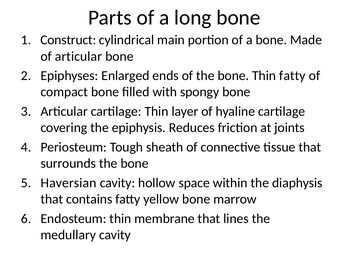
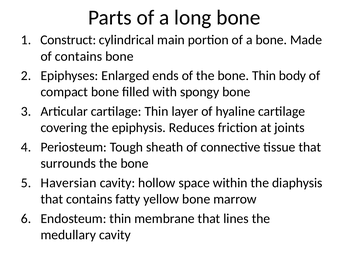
of articular: articular -> contains
Thin fatty: fatty -> body
